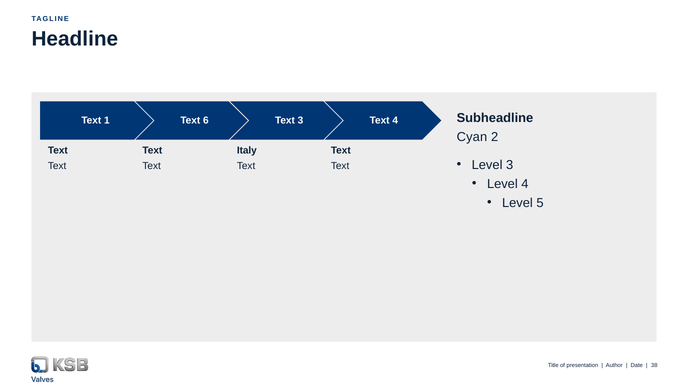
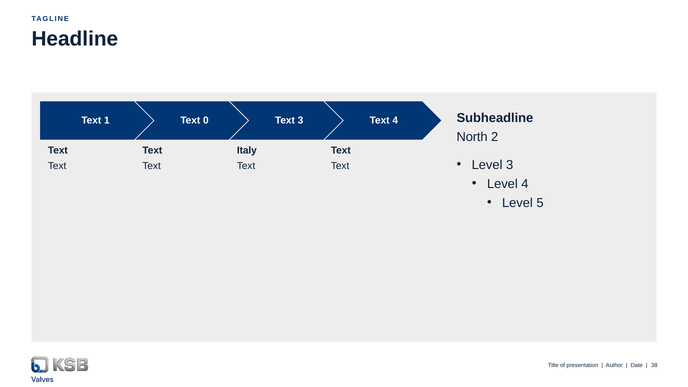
6: 6 -> 0
Cyan: Cyan -> North
